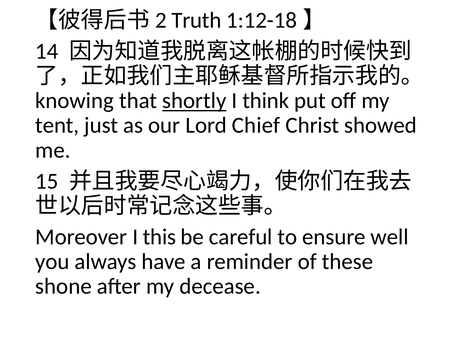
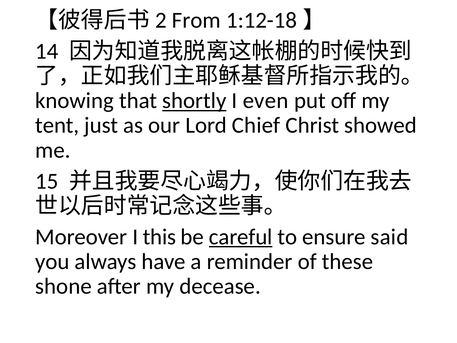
Truth: Truth -> From
think: think -> even
careful underline: none -> present
well: well -> said
